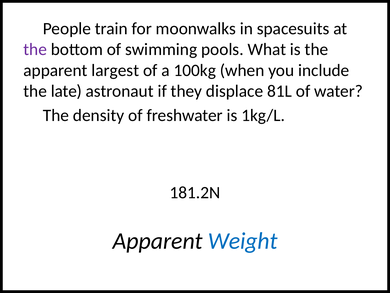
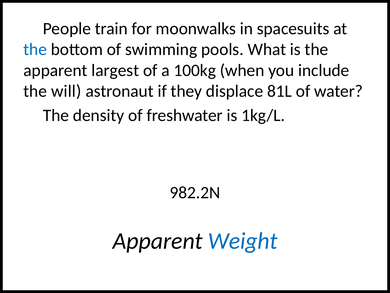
the at (35, 49) colour: purple -> blue
late: late -> will
181.2N: 181.2N -> 982.2N
